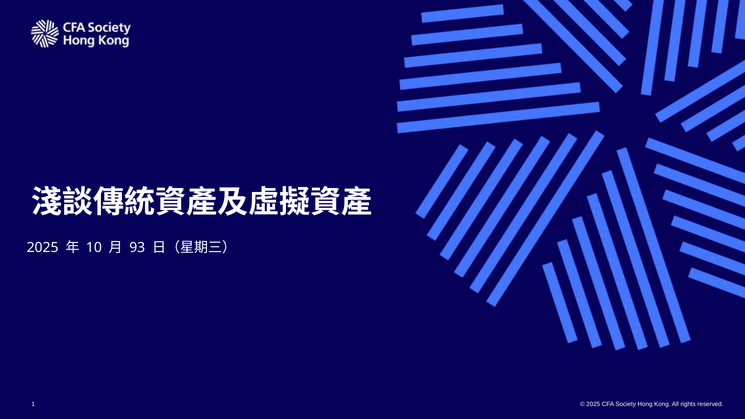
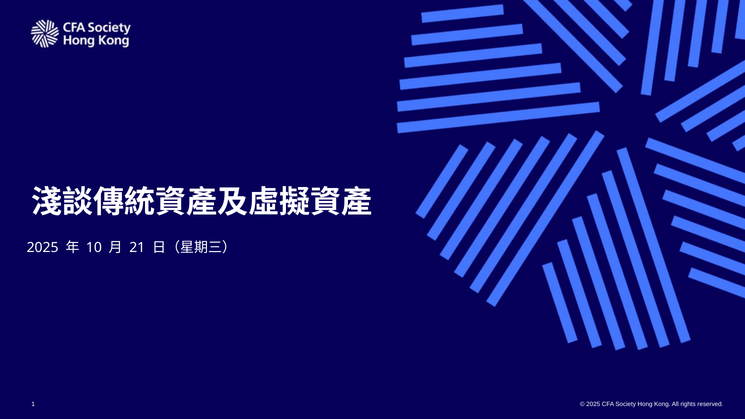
93: 93 -> 21
